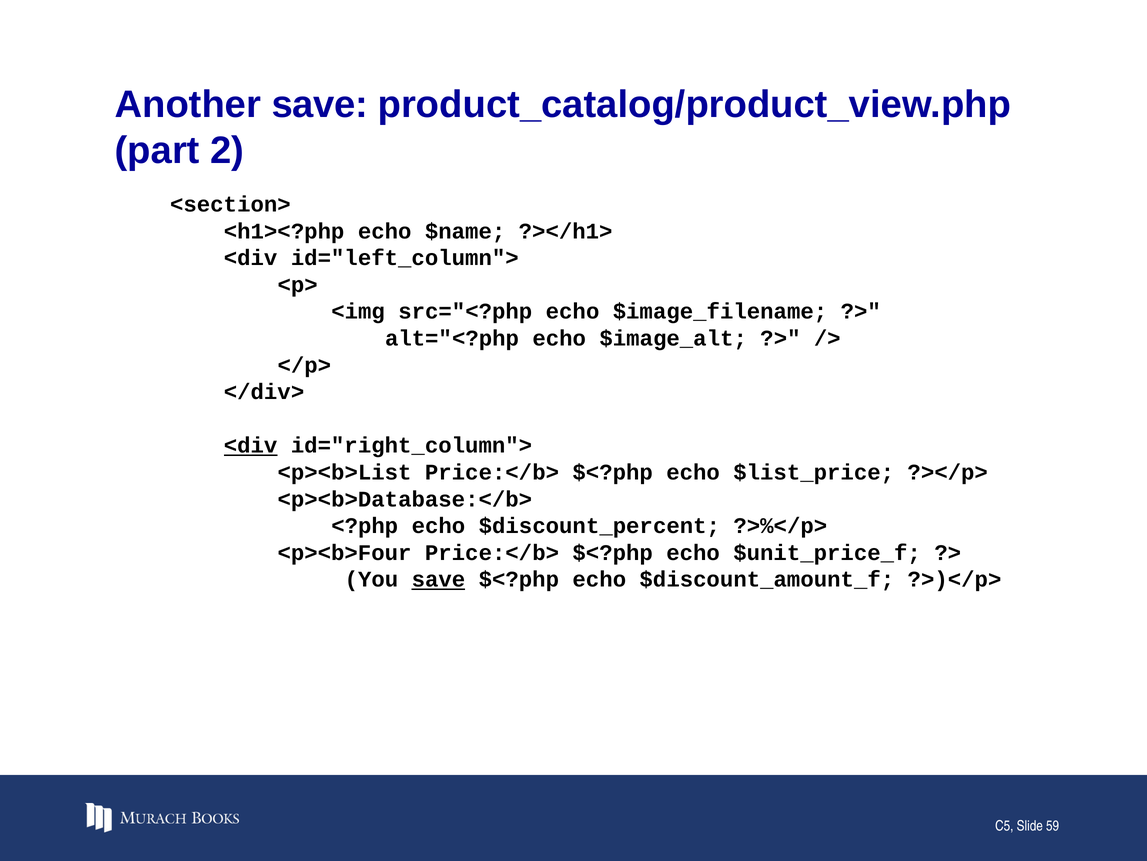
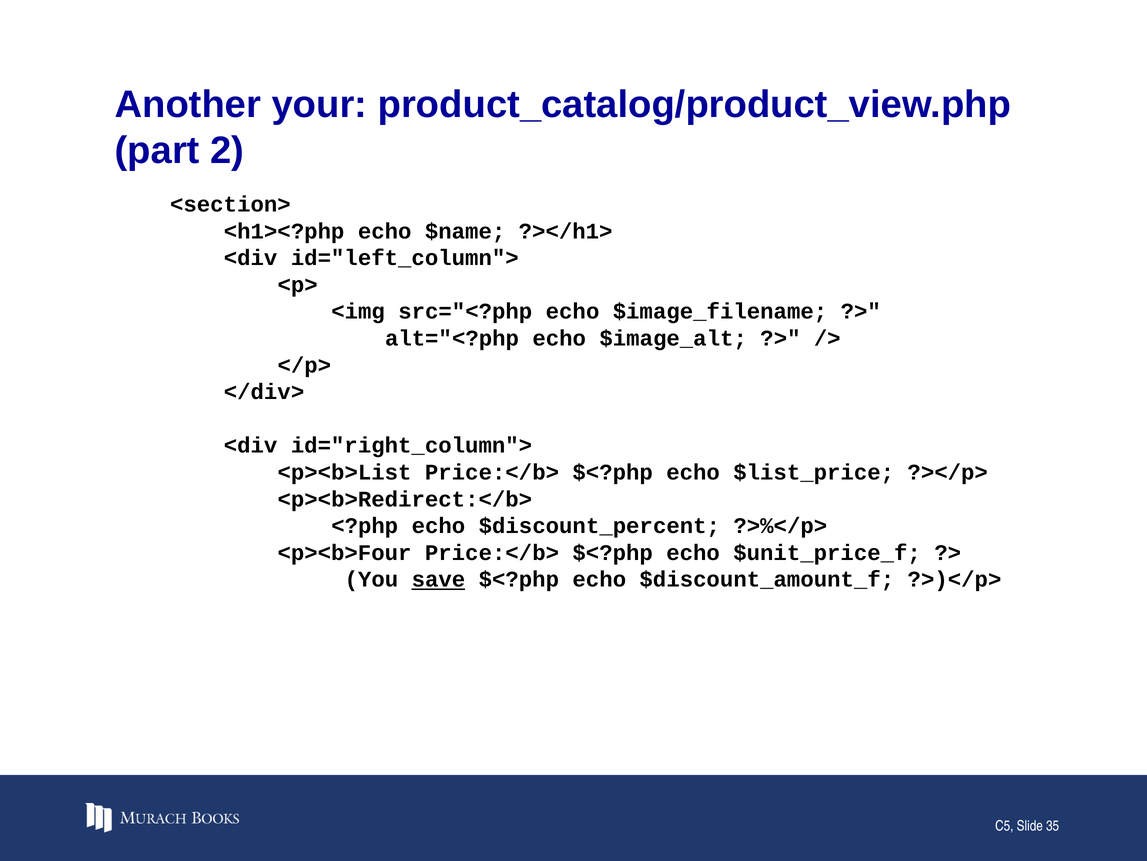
Another save: save -> your
<div at (251, 445) underline: present -> none
<p><b>Database:</b>: <p><b>Database:</b> -> <p><b>Redirect:</b>
59: 59 -> 35
